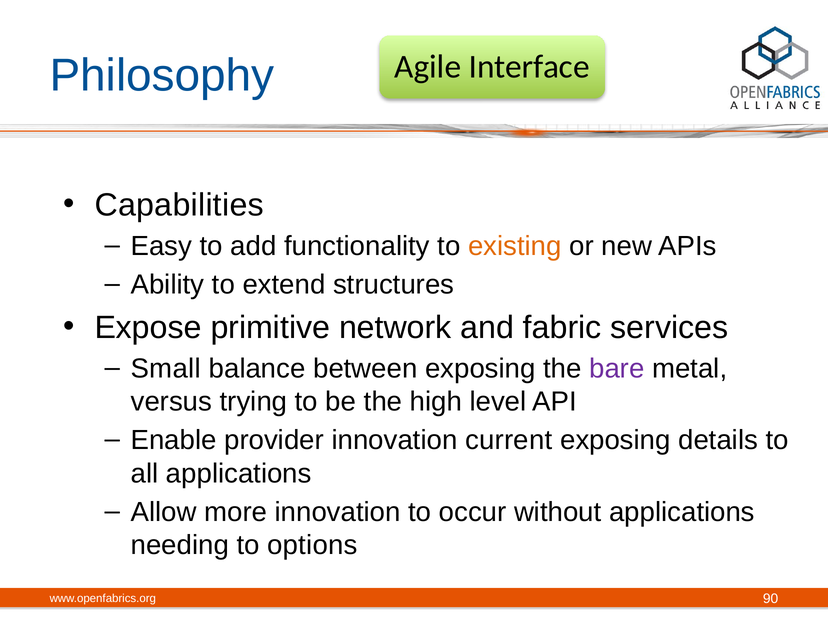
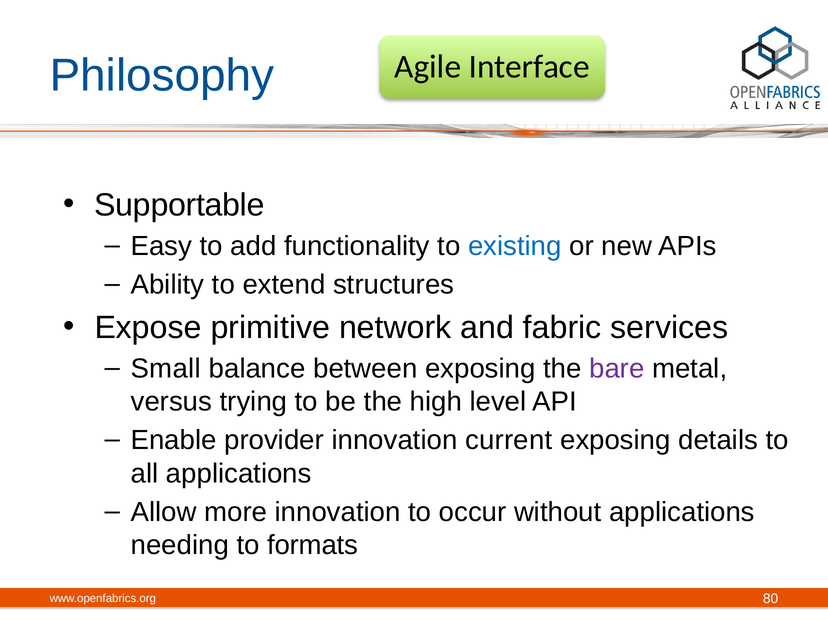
Capabilities: Capabilities -> Supportable
existing colour: orange -> blue
options: options -> formats
90: 90 -> 80
